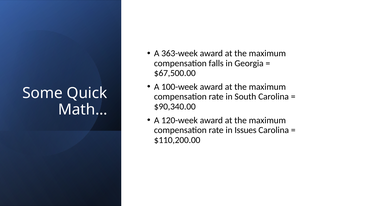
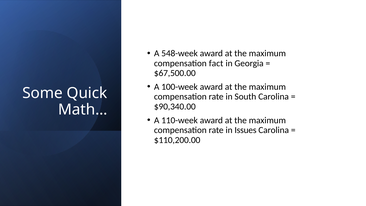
363-week: 363-week -> 548-week
falls: falls -> fact
120-week: 120-week -> 110-week
